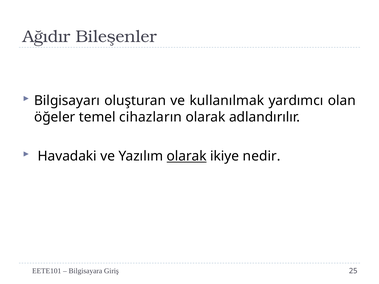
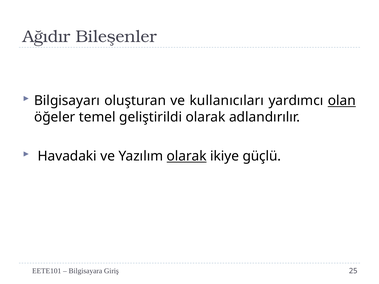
kullanılmak: kullanılmak -> kullanıcıları
olan underline: none -> present
cihazların: cihazların -> geliştirildi
nedir: nedir -> güçlü
